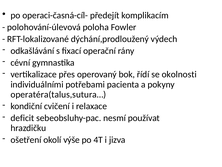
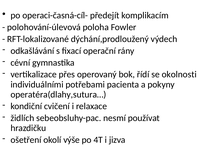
operatéra(talus,sutura…: operatéra(talus,sutura… -> operatéra(dlahy,sutura…
deficit: deficit -> židlích
